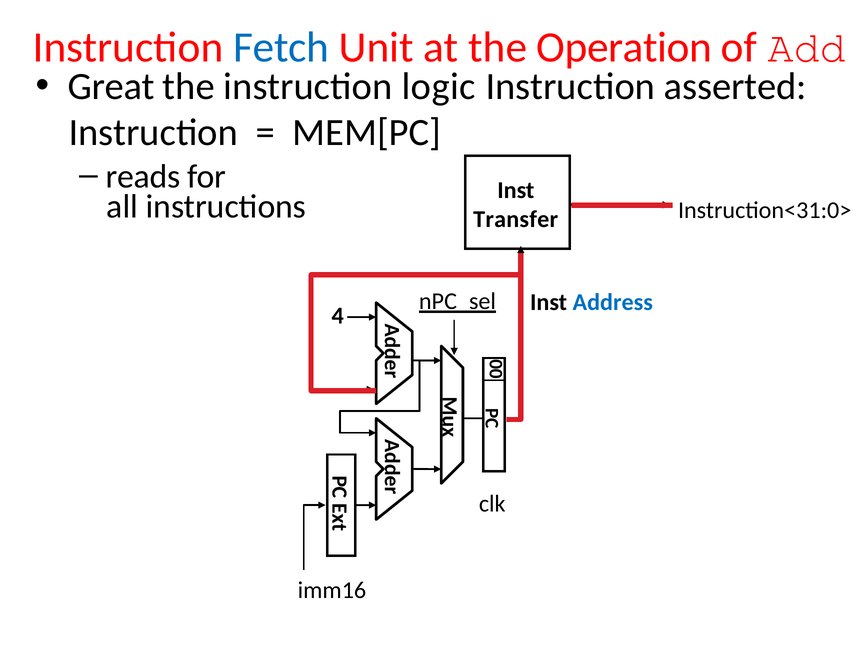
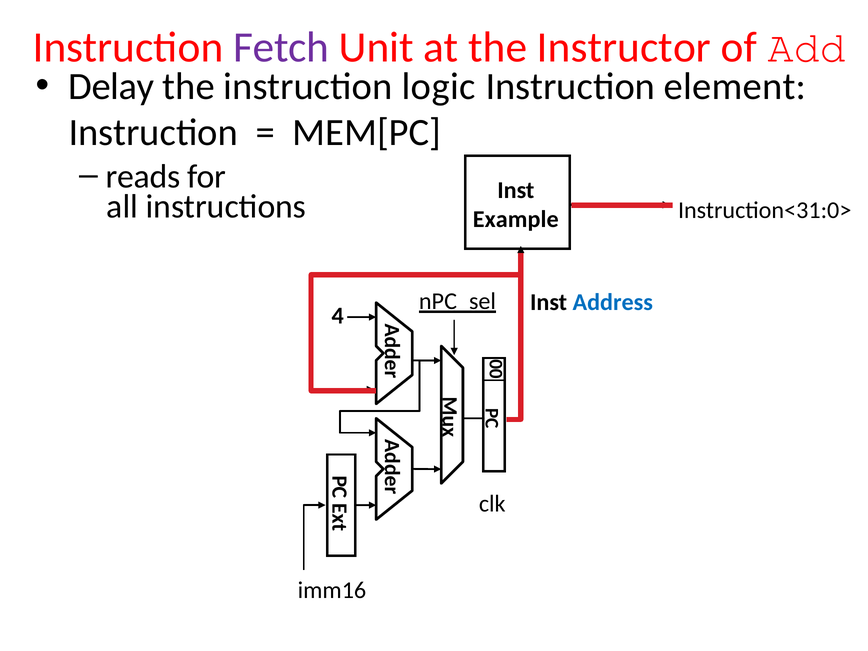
Fetch colour: blue -> purple
Operation: Operation -> Instructor
Great: Great -> Delay
asserted: asserted -> element
Transfer: Transfer -> Example
